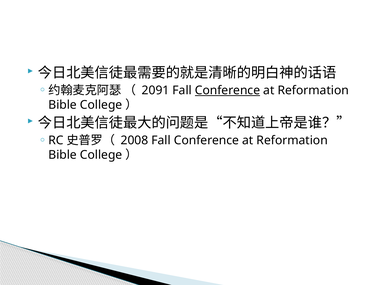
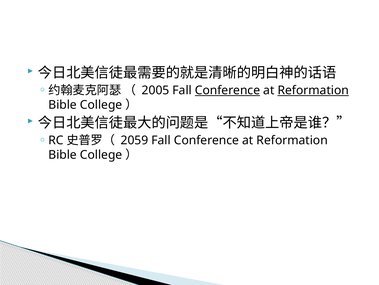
2091: 2091 -> 2005
Reformation at (313, 90) underline: none -> present
2008: 2008 -> 2059
